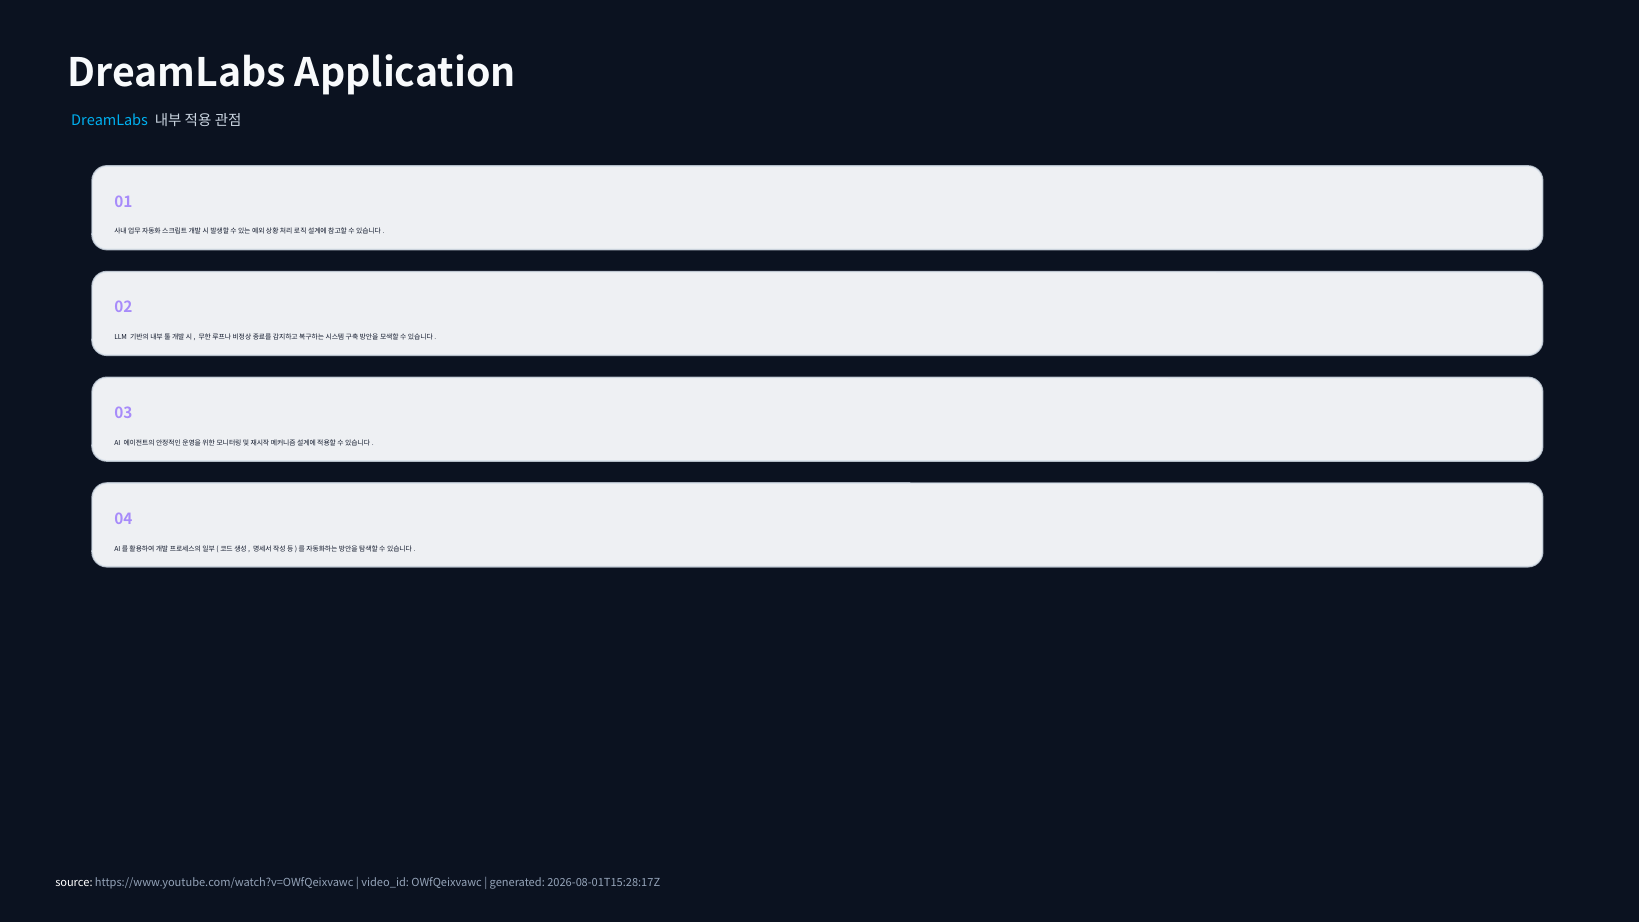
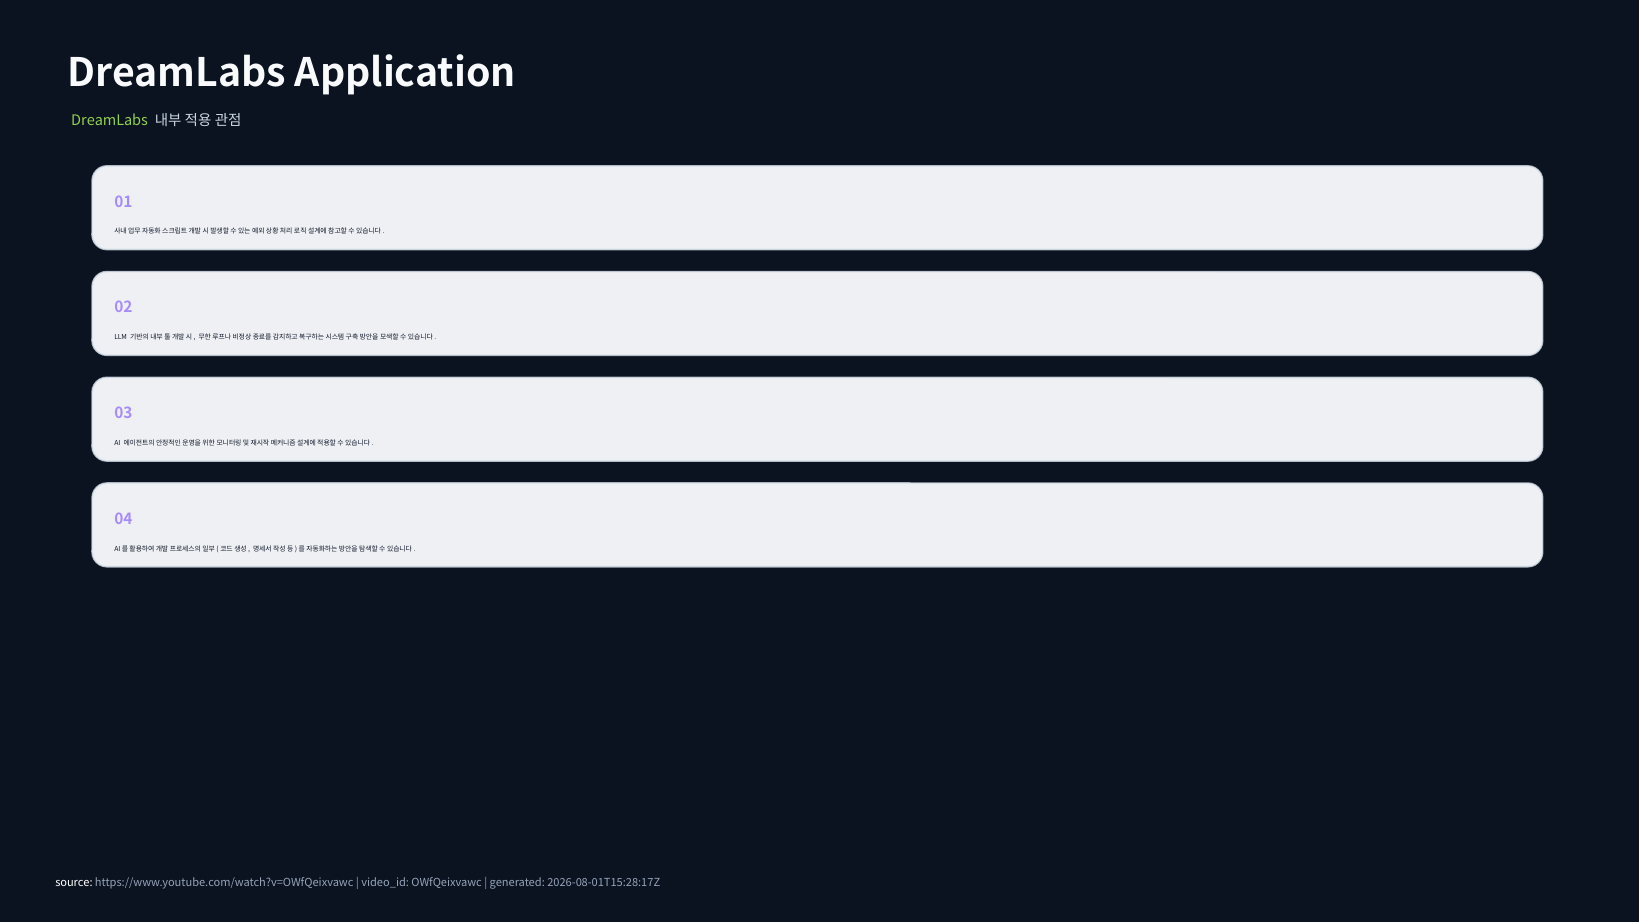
DreamLabs at (110, 120) colour: light blue -> light green
